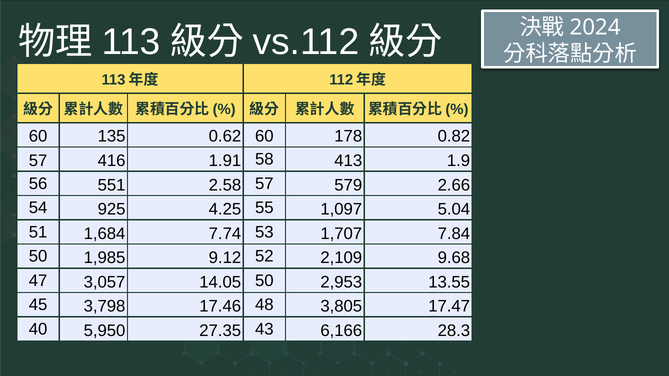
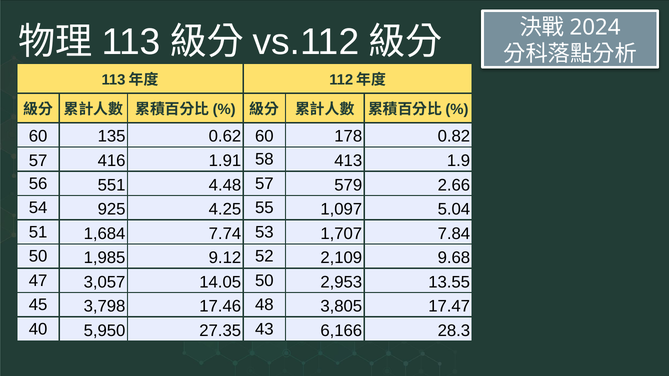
2.58: 2.58 -> 4.48
